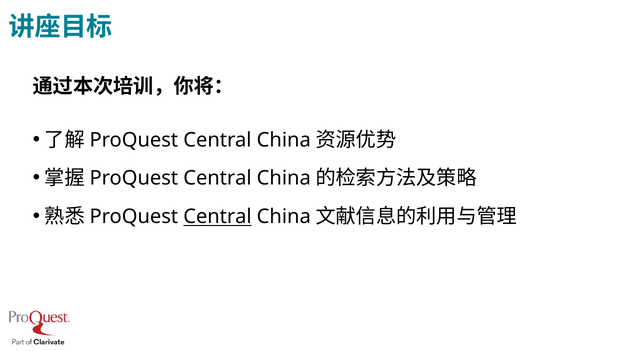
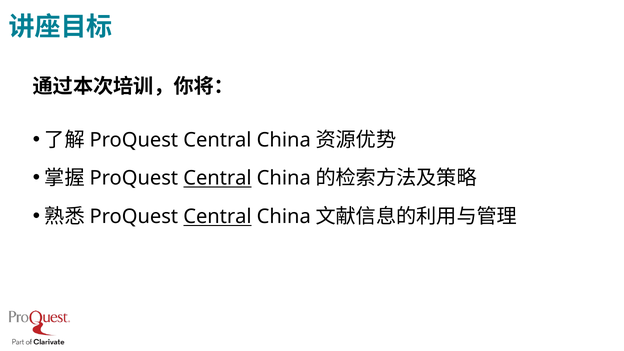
Central at (217, 178) underline: none -> present
